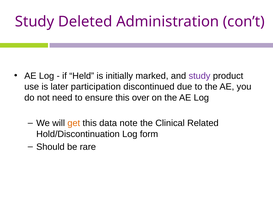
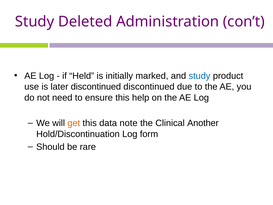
study at (199, 76) colour: purple -> blue
later participation: participation -> discontinued
over: over -> help
Related: Related -> Another
